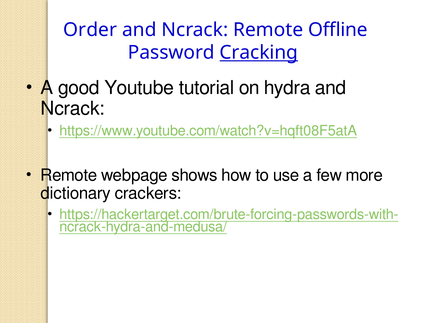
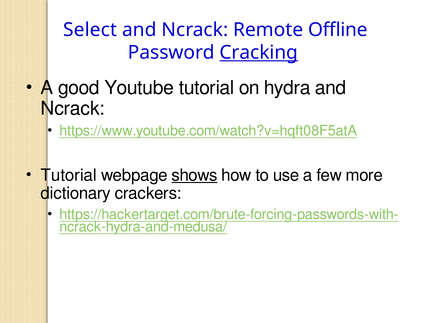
Order: Order -> Select
Remote at (69, 175): Remote -> Tutorial
shows underline: none -> present
